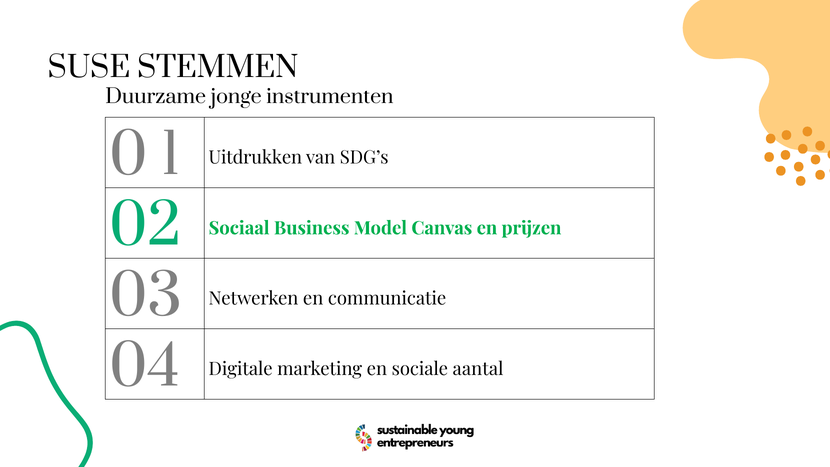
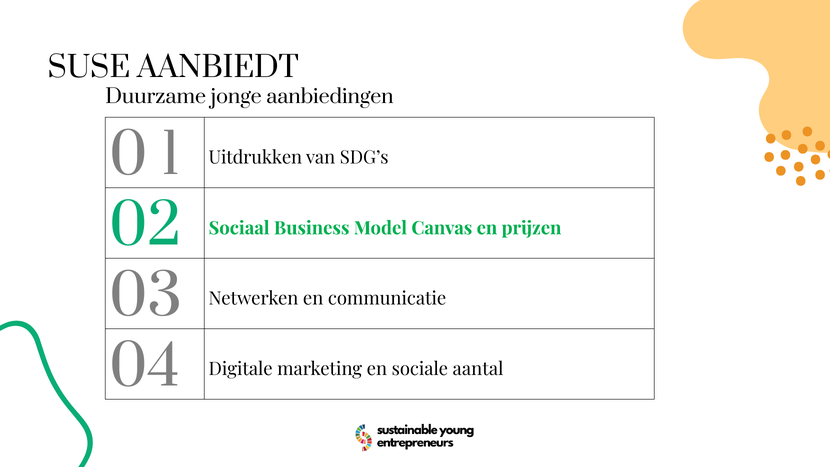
STEMMEN: STEMMEN -> AANBIEDT
instrumenten: instrumenten -> aanbiedingen
